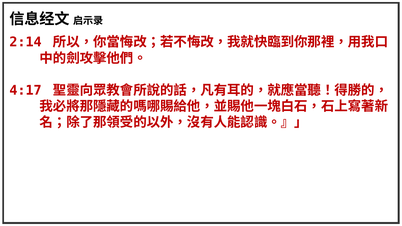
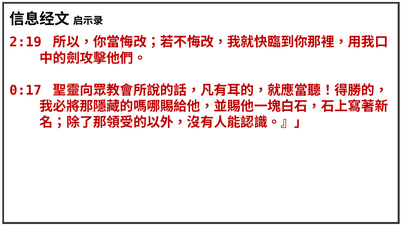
2:14: 2:14 -> 2:19
4:17: 4:17 -> 0:17
